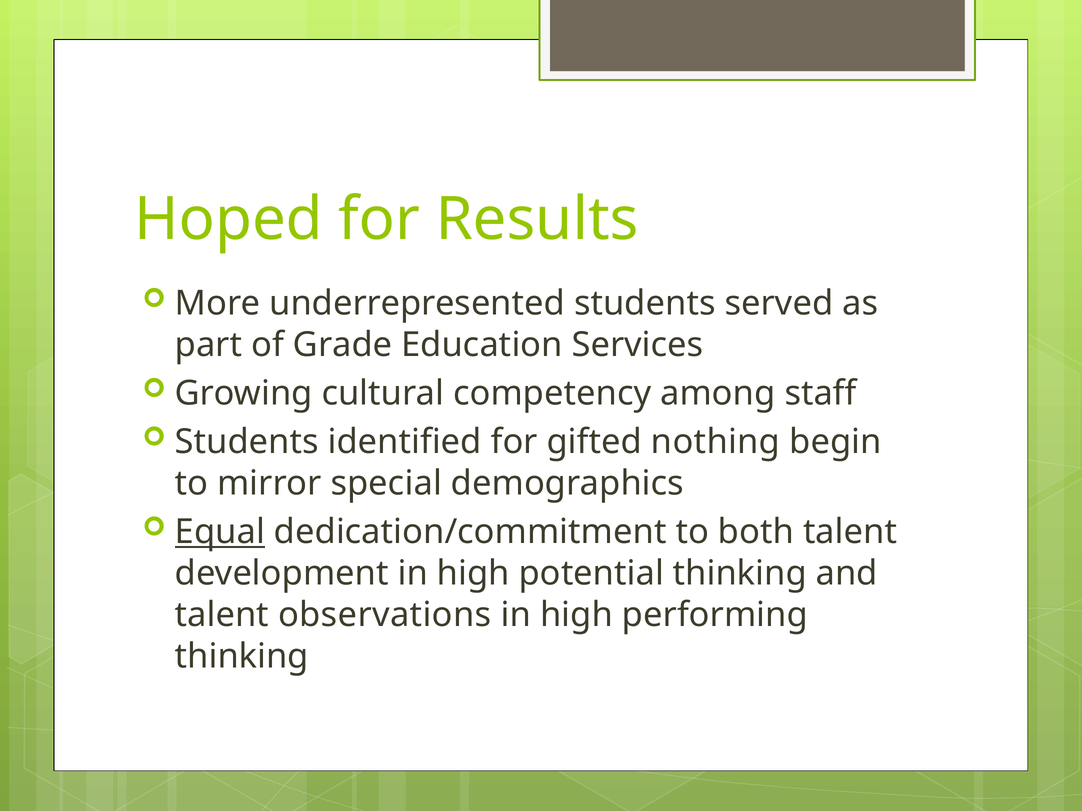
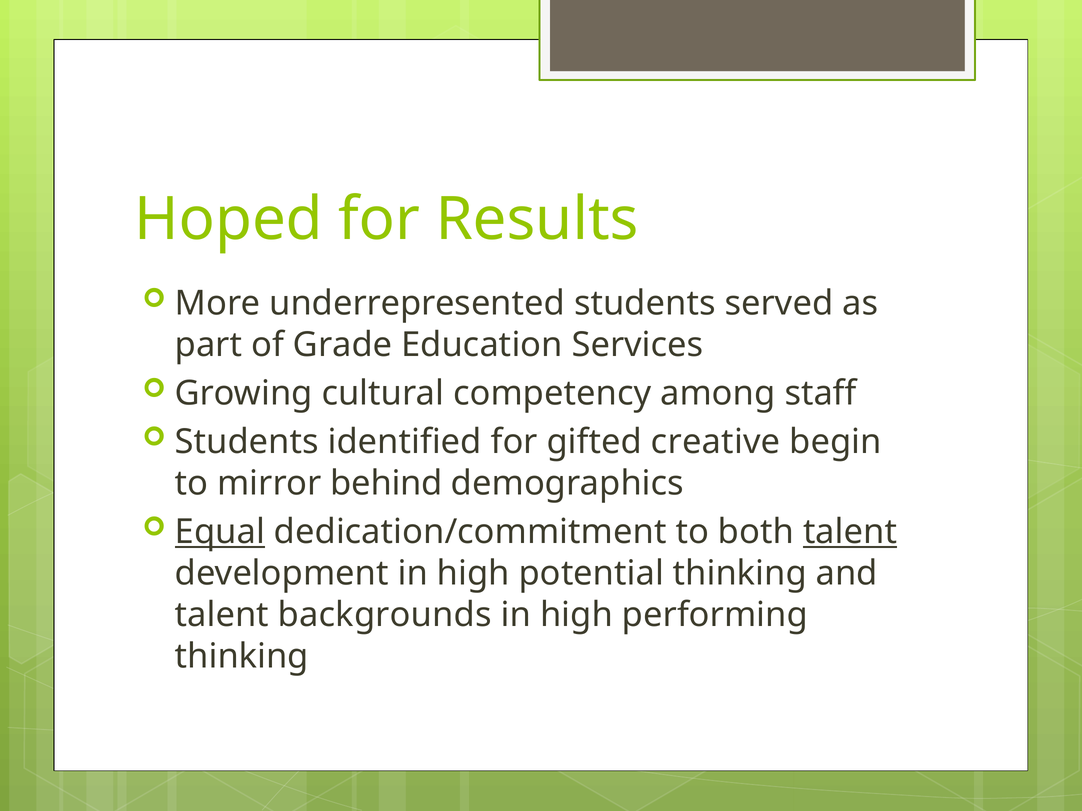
nothing: nothing -> creative
special: special -> behind
talent at (850, 532) underline: none -> present
observations: observations -> backgrounds
